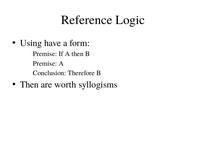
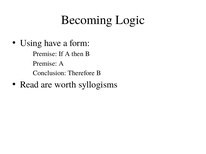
Reference: Reference -> Becoming
Then at (29, 85): Then -> Read
